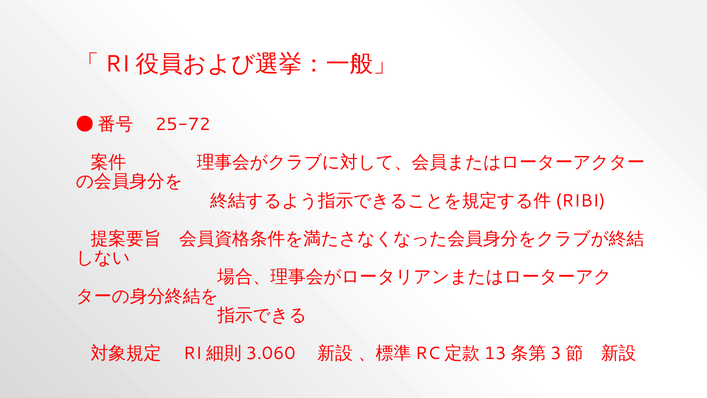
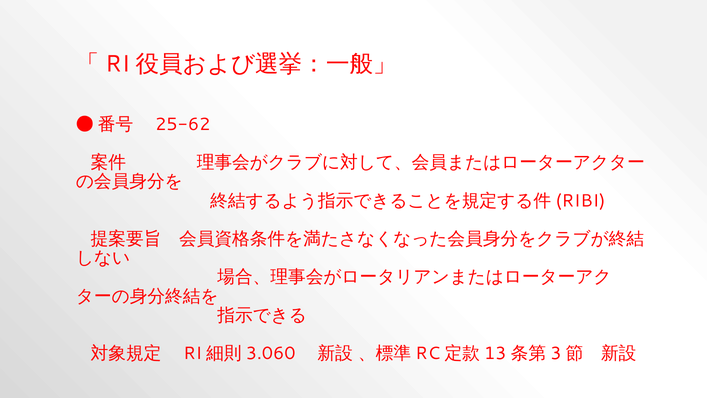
25-72: 25-72 -> 25-62
